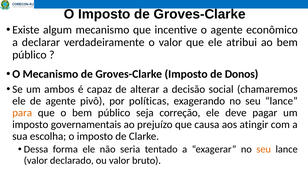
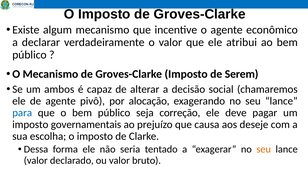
Donos: Donos -> Serem
políticas: políticas -> alocação
para colour: orange -> blue
atingir: atingir -> deseje
